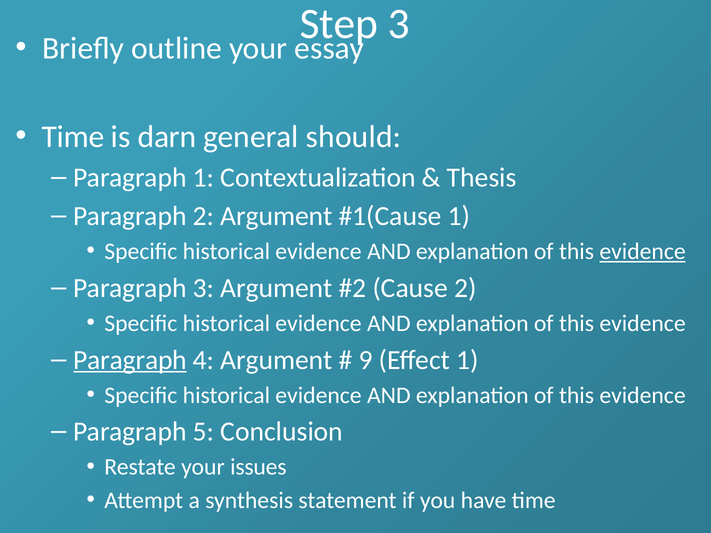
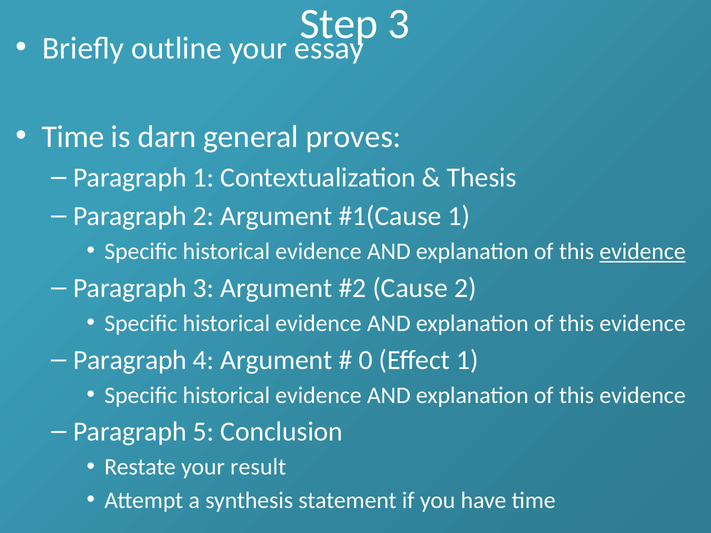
should: should -> proves
Paragraph at (130, 360) underline: present -> none
9: 9 -> 0
issues: issues -> result
